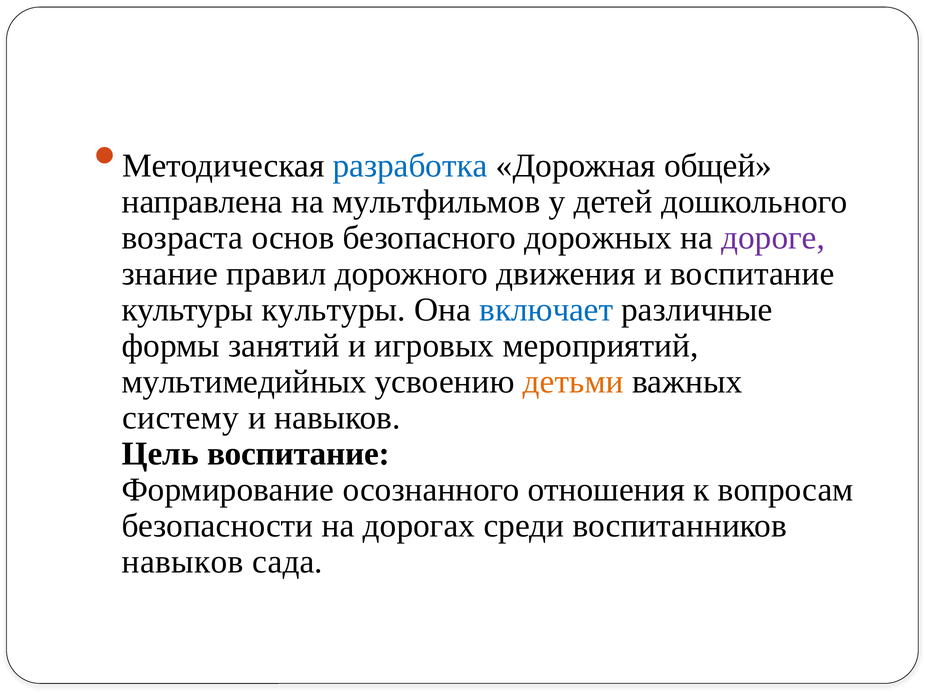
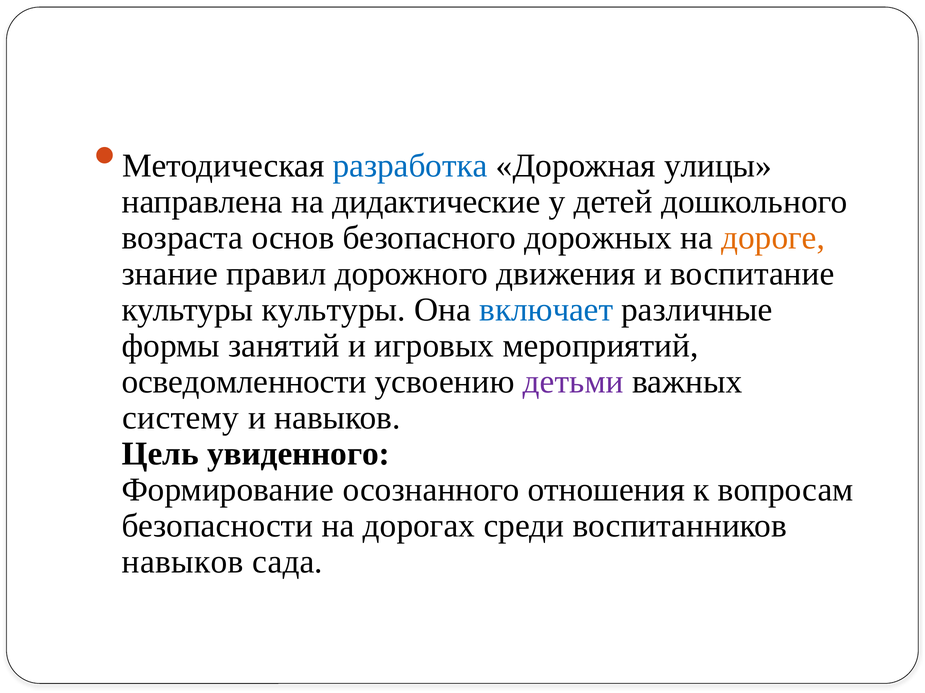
общей: общей -> улицы
мультфильмов: мультфильмов -> дидактические
дороге colour: purple -> orange
мультимедийных: мультимедийных -> осведомленности
детьми colour: orange -> purple
Цель воспитание: воспитание -> увиденного
